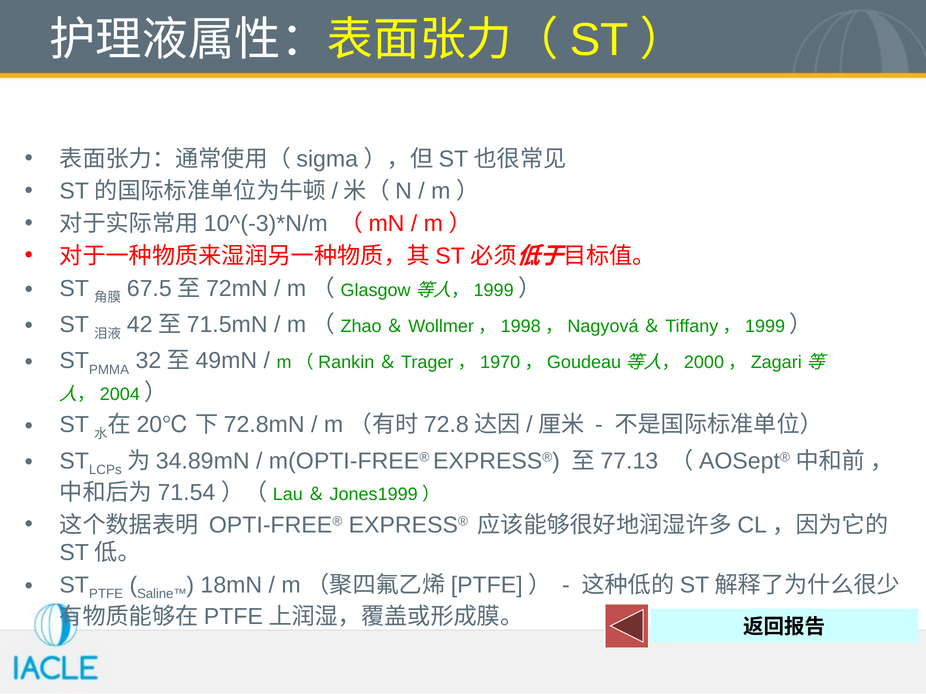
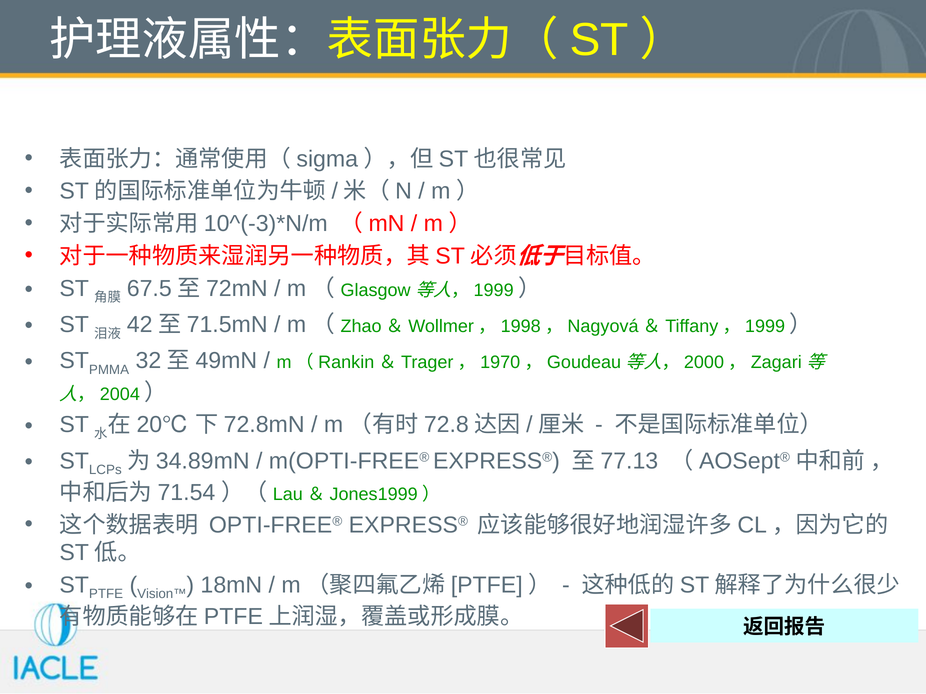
Saline™: Saline™ -> Vision™
